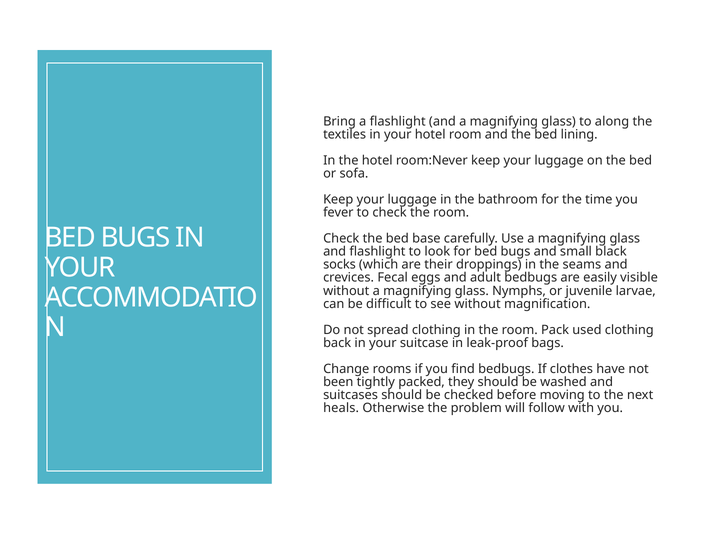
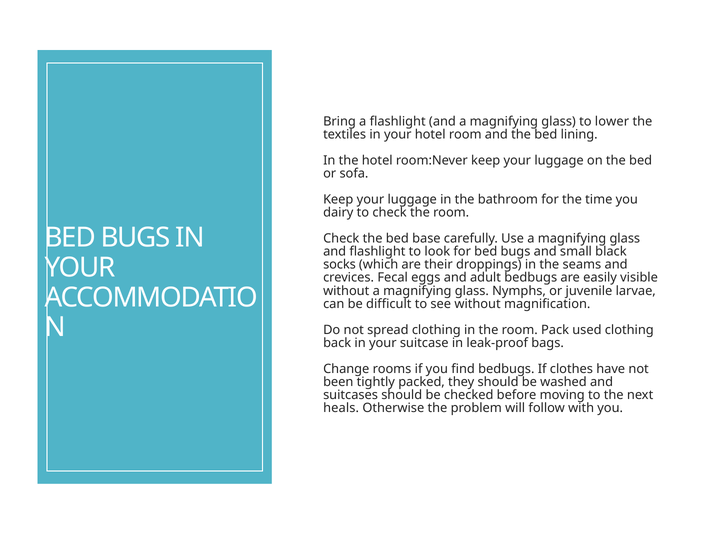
along: along -> lower
fever: fever -> dairy
